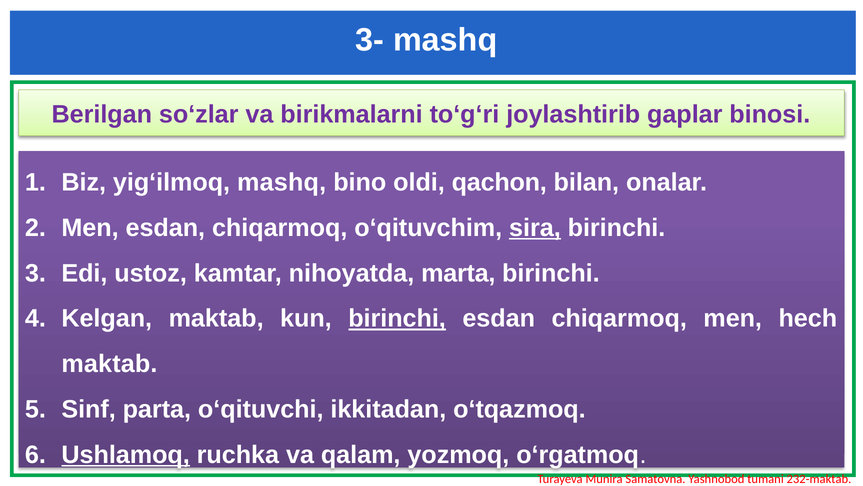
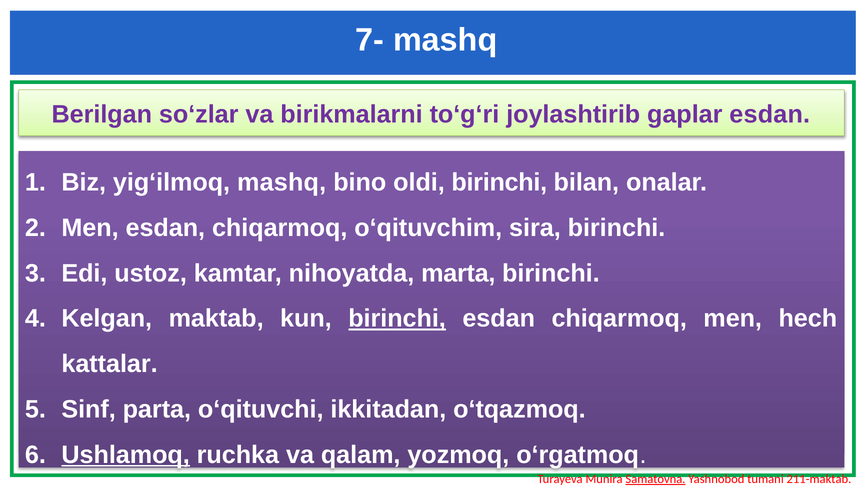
3-: 3- -> 7-
gaplar binosi: binosi -> esdan
oldi qachon: qachon -> birinchi
sira underline: present -> none
maktab at (109, 364): maktab -> kattalar
Samatovna underline: none -> present
232-maktab: 232-maktab -> 211-maktab
